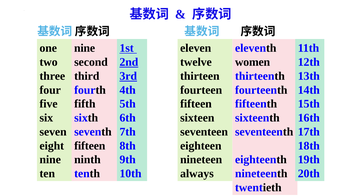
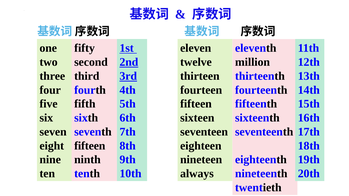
nine at (85, 48): nine -> fifty
women: women -> million
